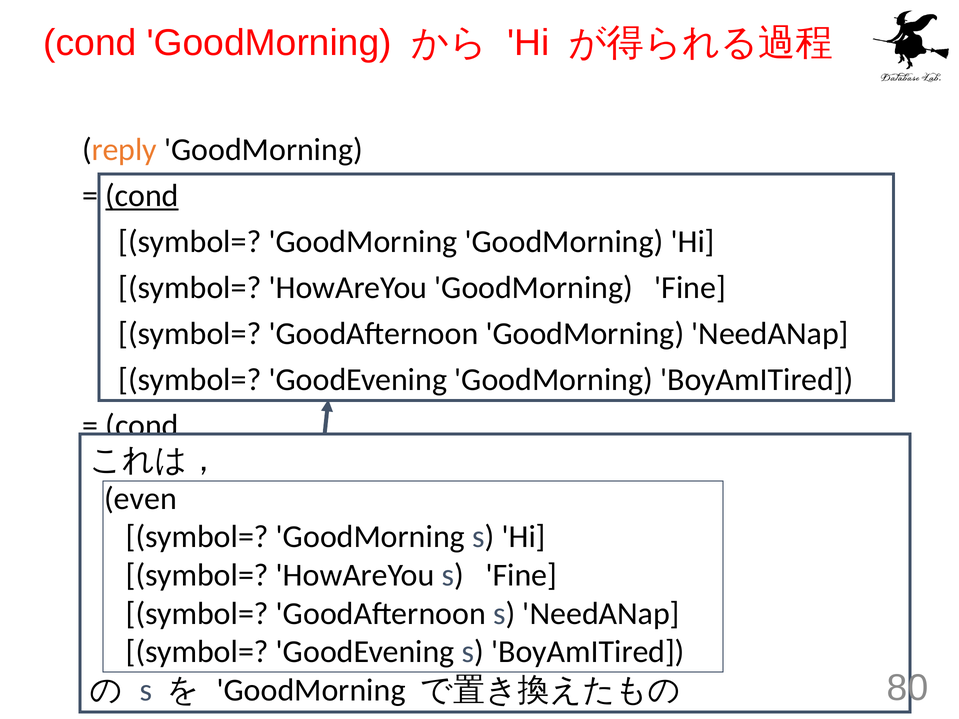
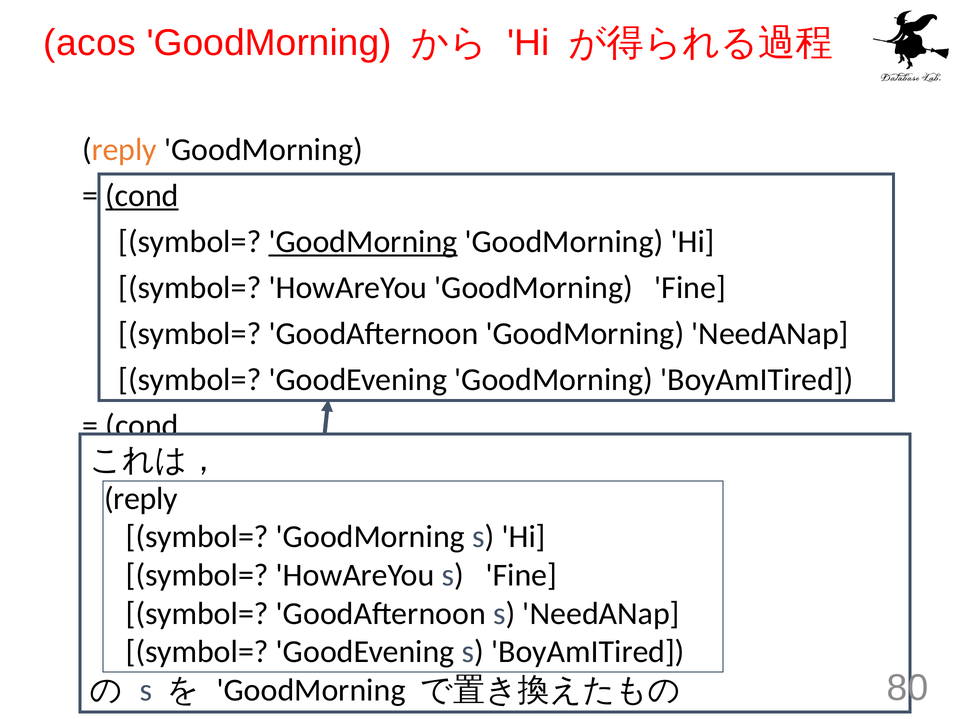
cond at (90, 43): cond -> acos
GoodMorning at (363, 242) underline: none -> present
even at (141, 499): even -> reply
